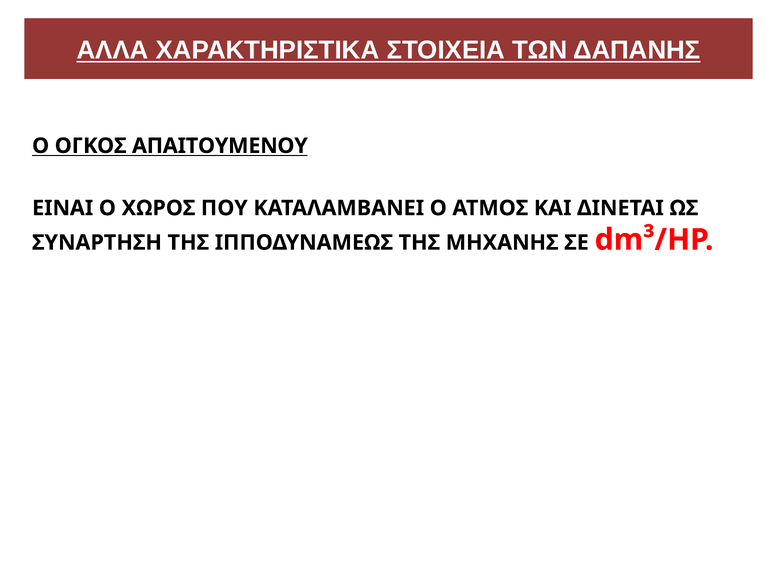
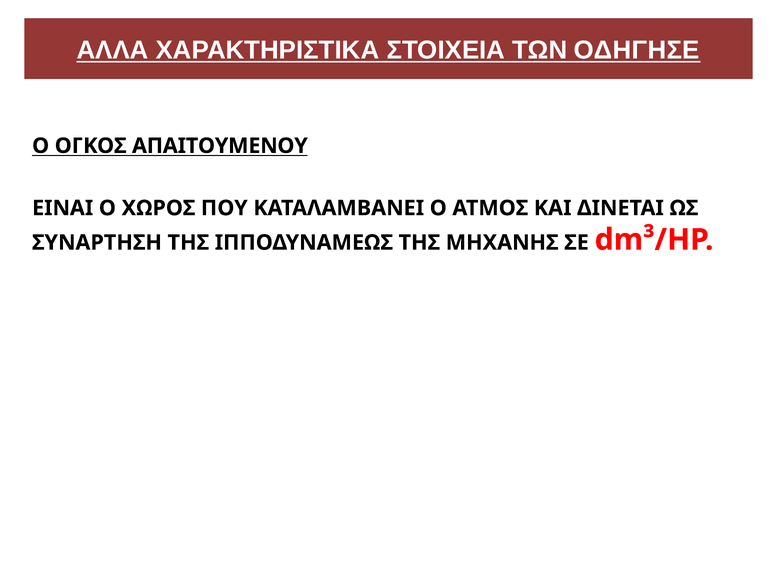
ΔΑΠΑΝΗΣ: ΔΑΠΑΝΗΣ -> ΟΔΗΓΗΣΕ
